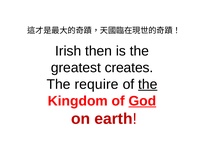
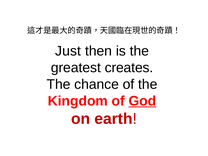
Irish: Irish -> Just
require: require -> chance
the at (148, 84) underline: present -> none
